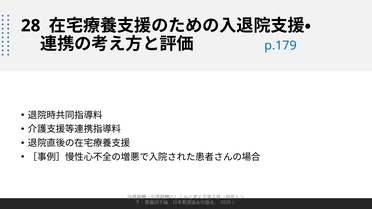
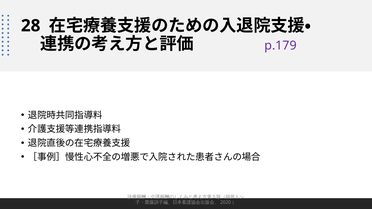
p.179 colour: blue -> purple
